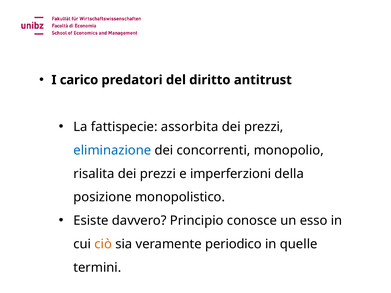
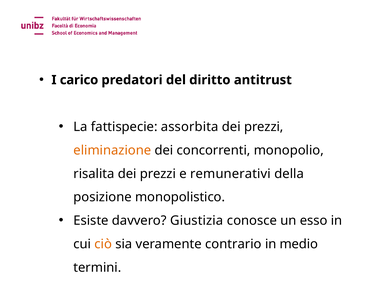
eliminazione colour: blue -> orange
imperferzioni: imperferzioni -> remunerativi
Principio: Principio -> Giustizia
periodico: periodico -> contrario
quelle: quelle -> medio
